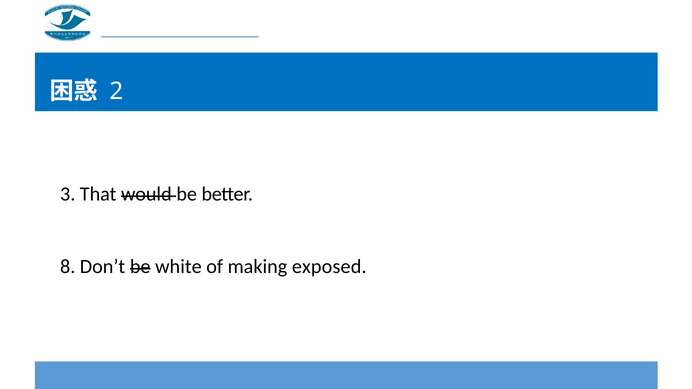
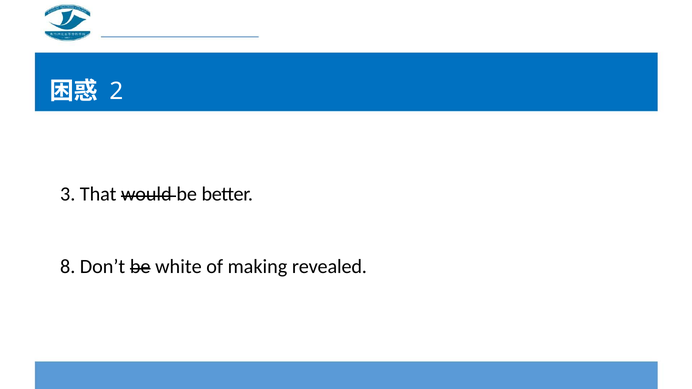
exposed: exposed -> revealed
